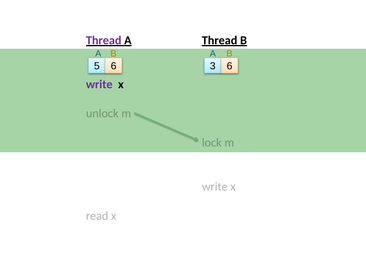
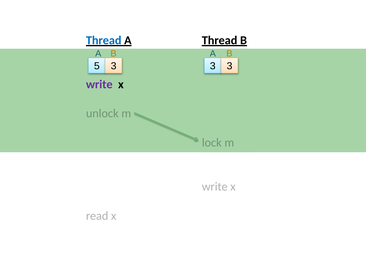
Thread at (104, 40) colour: purple -> blue
5 6: 6 -> 3
6 at (230, 66): 6 -> 3
